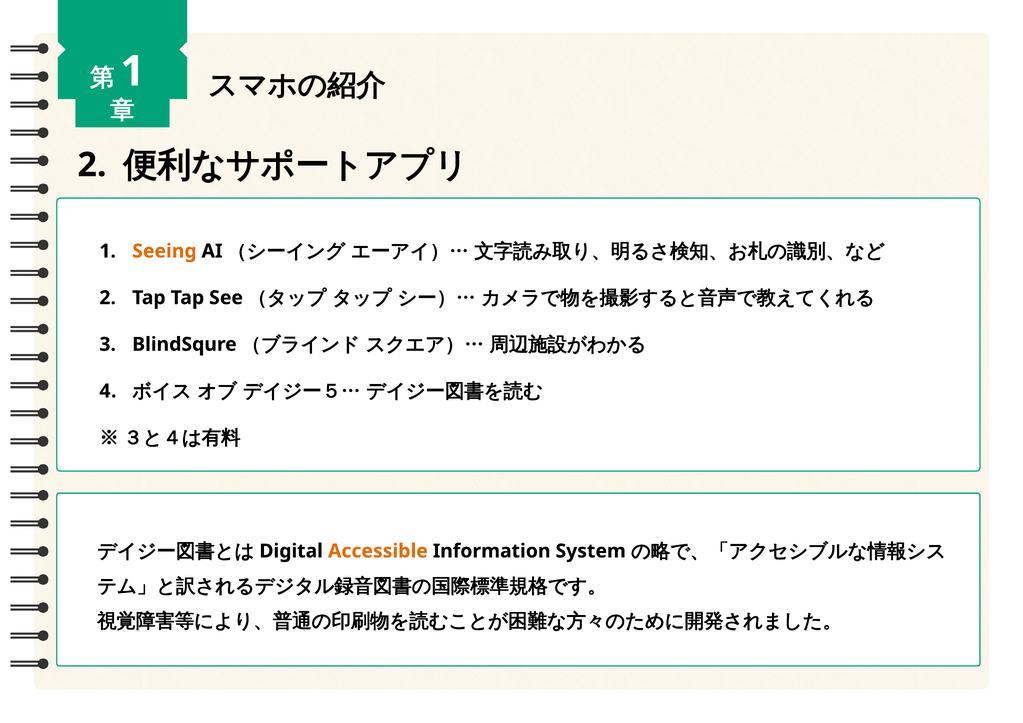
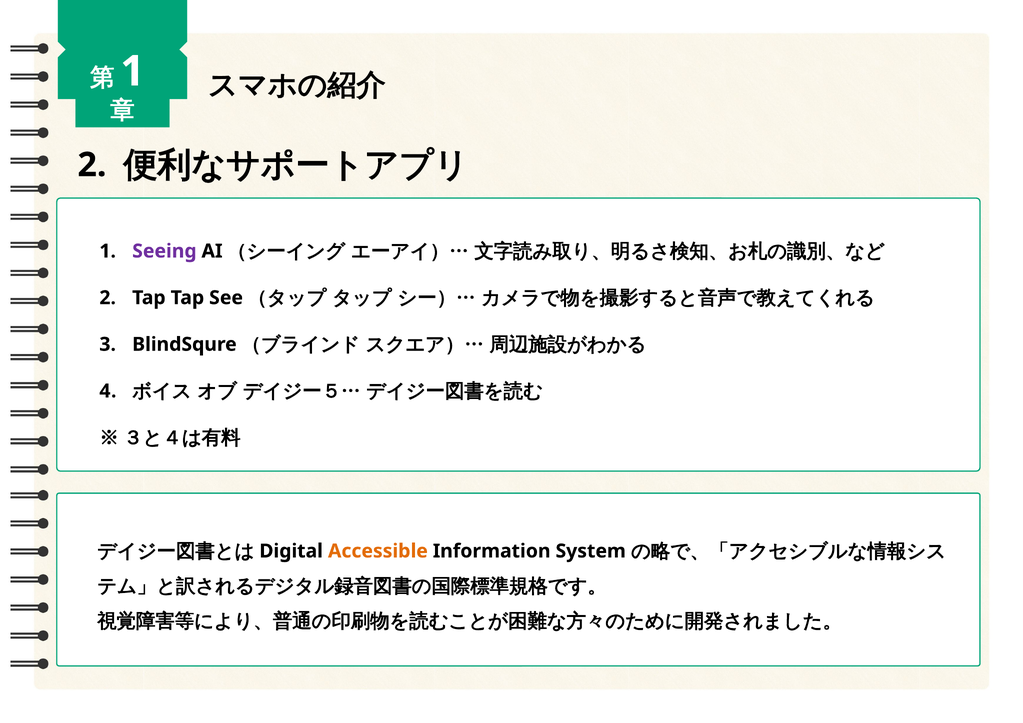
Seeing colour: orange -> purple
